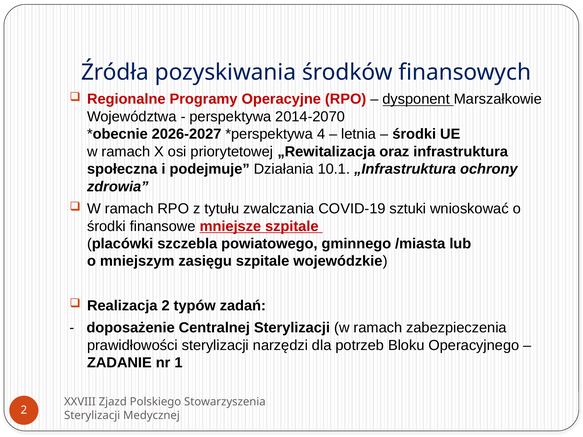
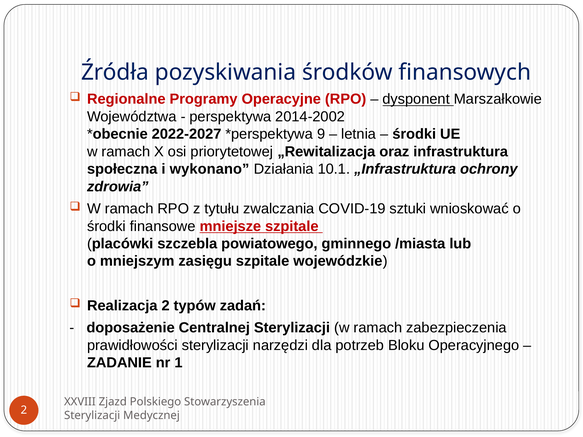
2014-2070: 2014-2070 -> 2014-2002
2026-2027: 2026-2027 -> 2022-2027
4: 4 -> 9
podejmuje: podejmuje -> wykonano
